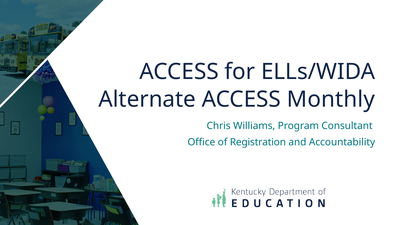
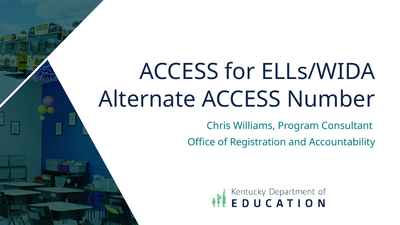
Monthly: Monthly -> Number
